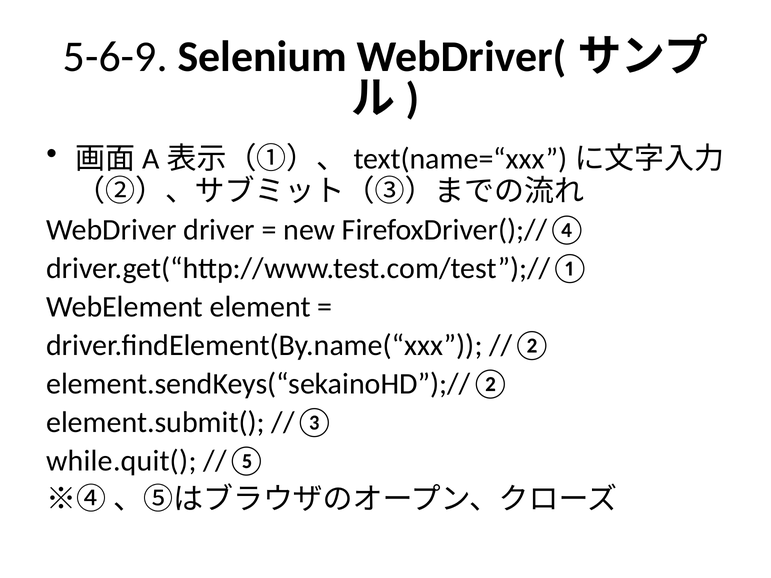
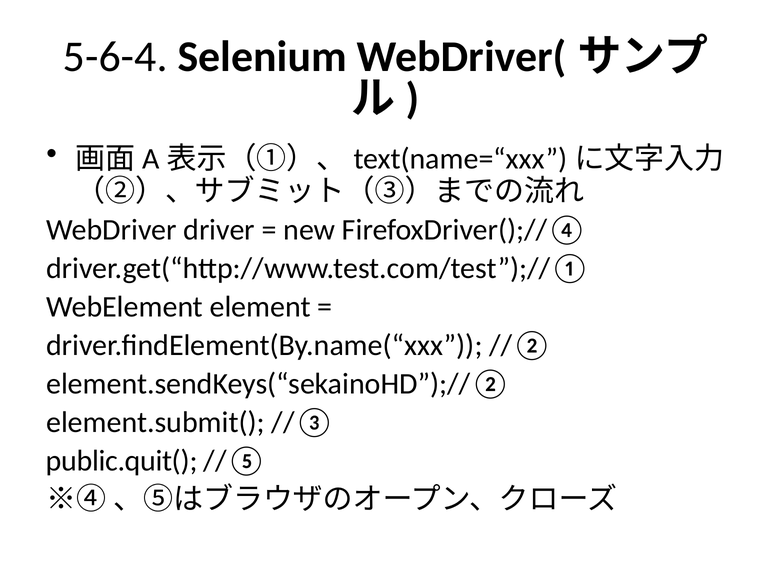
5-6-9: 5-6-9 -> 5-6-4
while.quit(: while.quit( -> public.quit(
